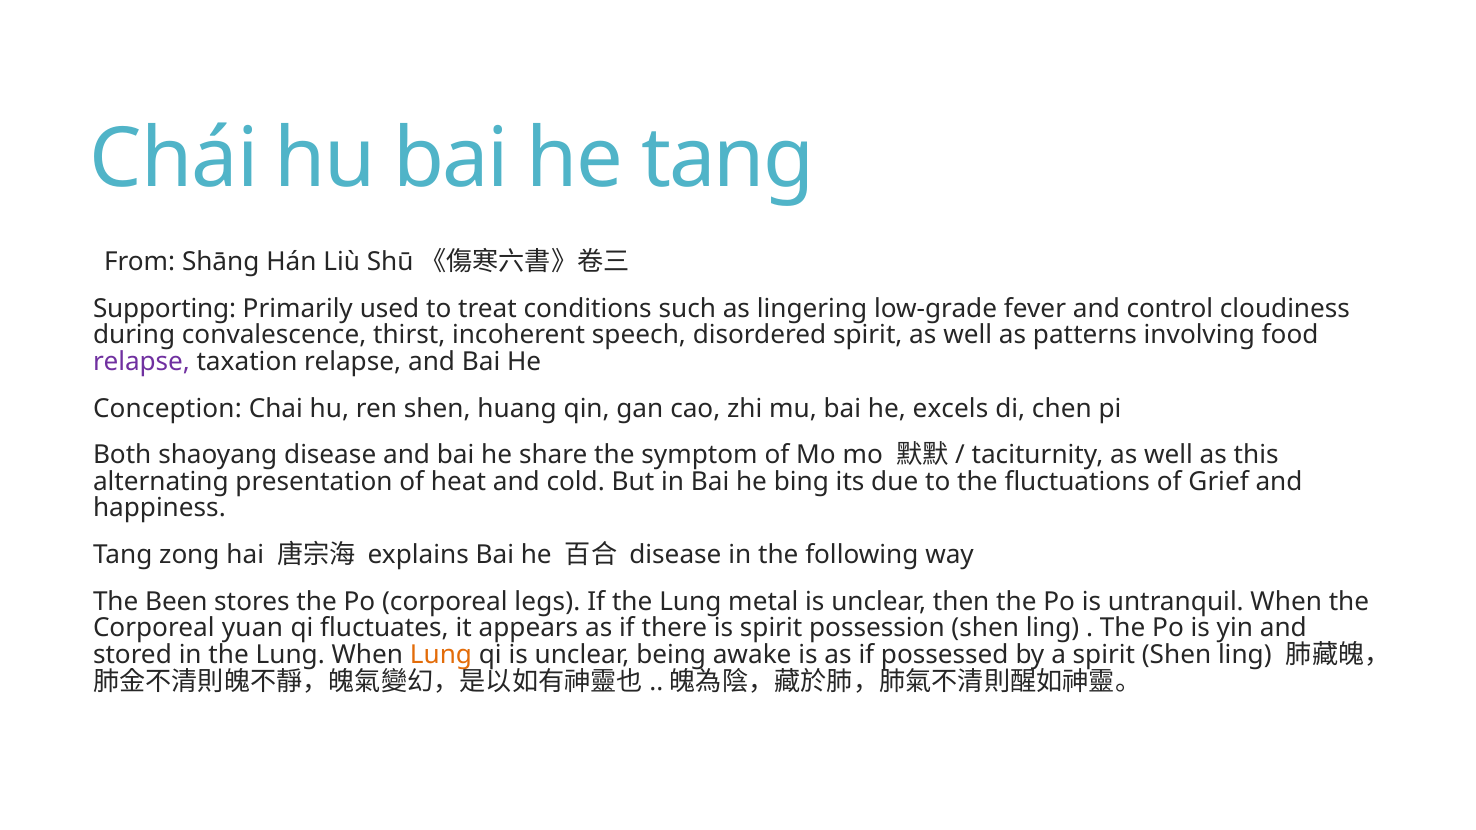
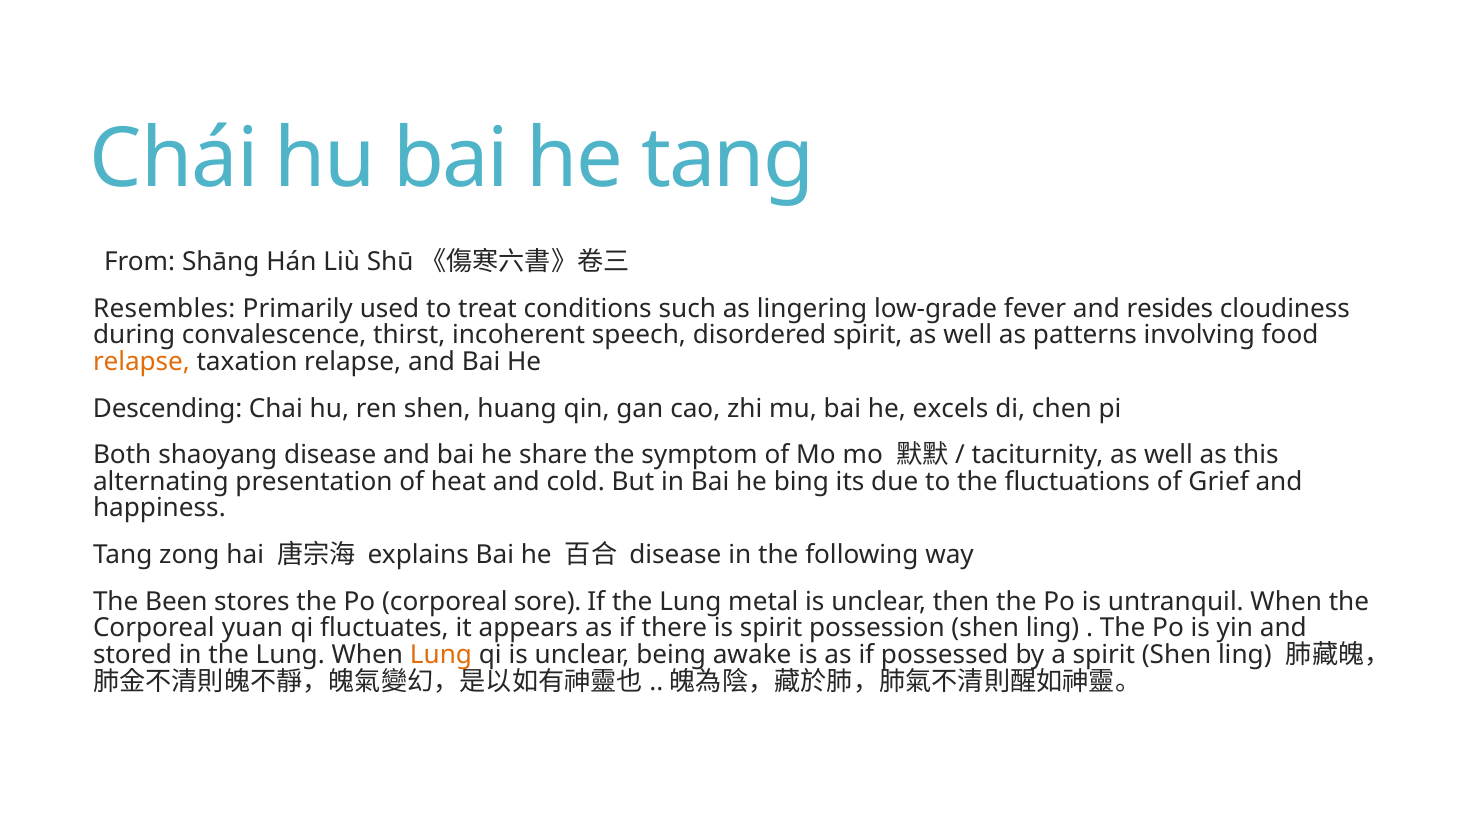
Supporting: Supporting -> Resembles
control: control -> resides
relapse at (141, 362) colour: purple -> orange
Conception: Conception -> Descending
legs: legs -> sore
